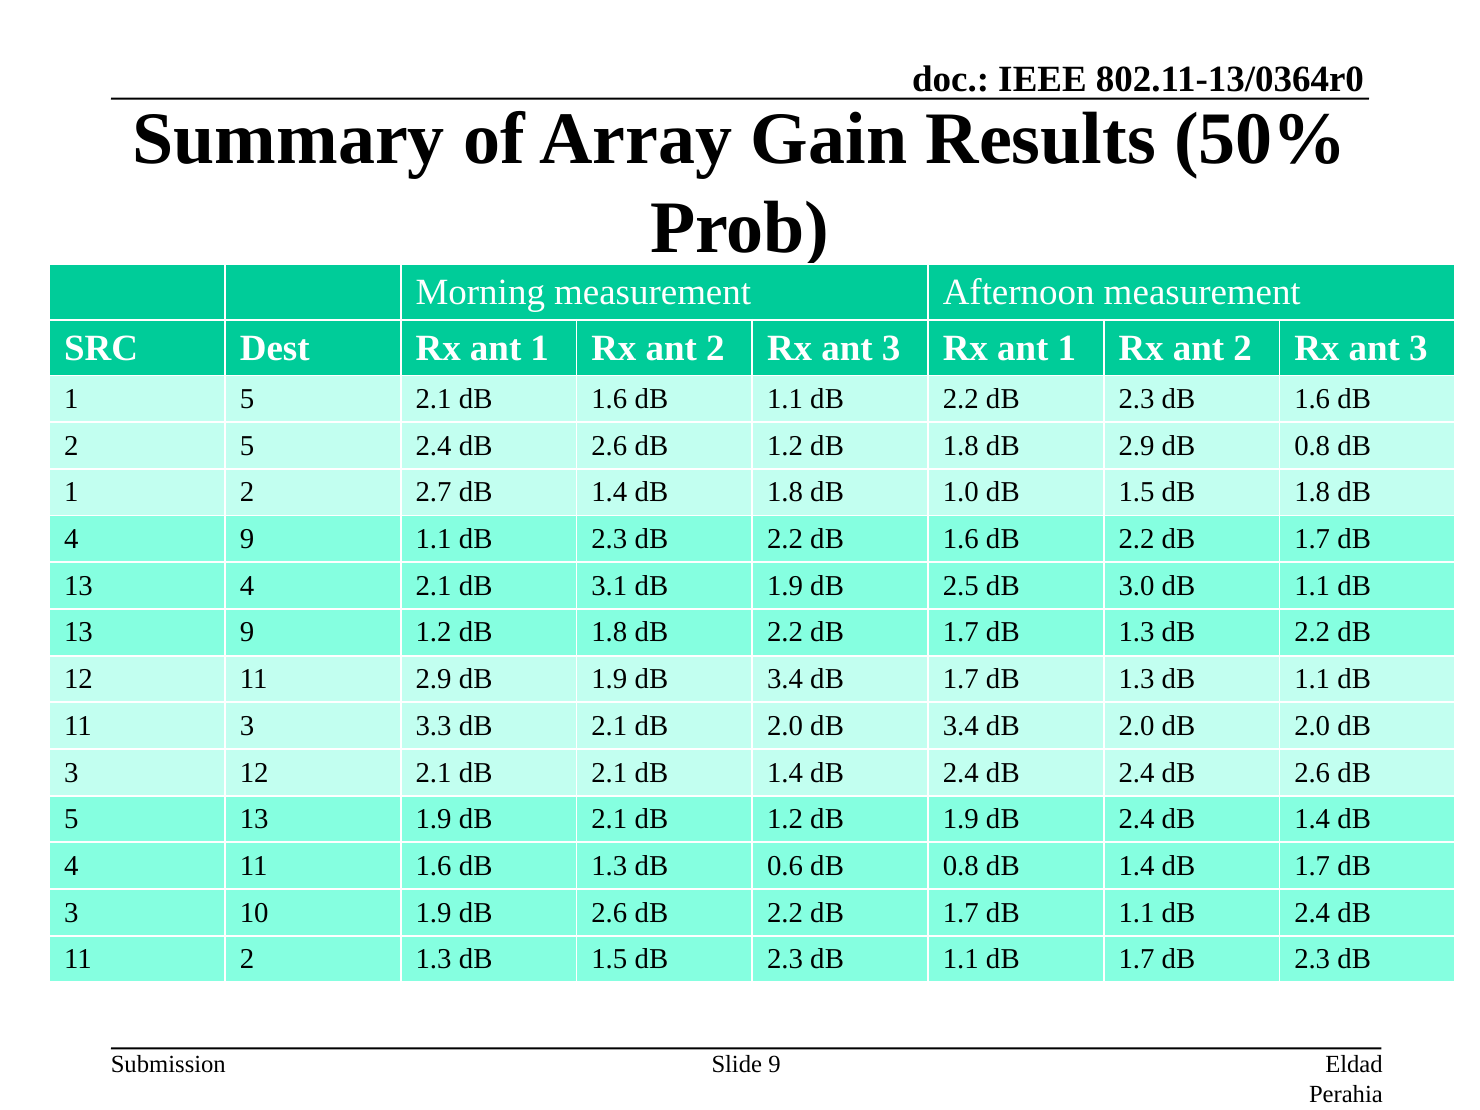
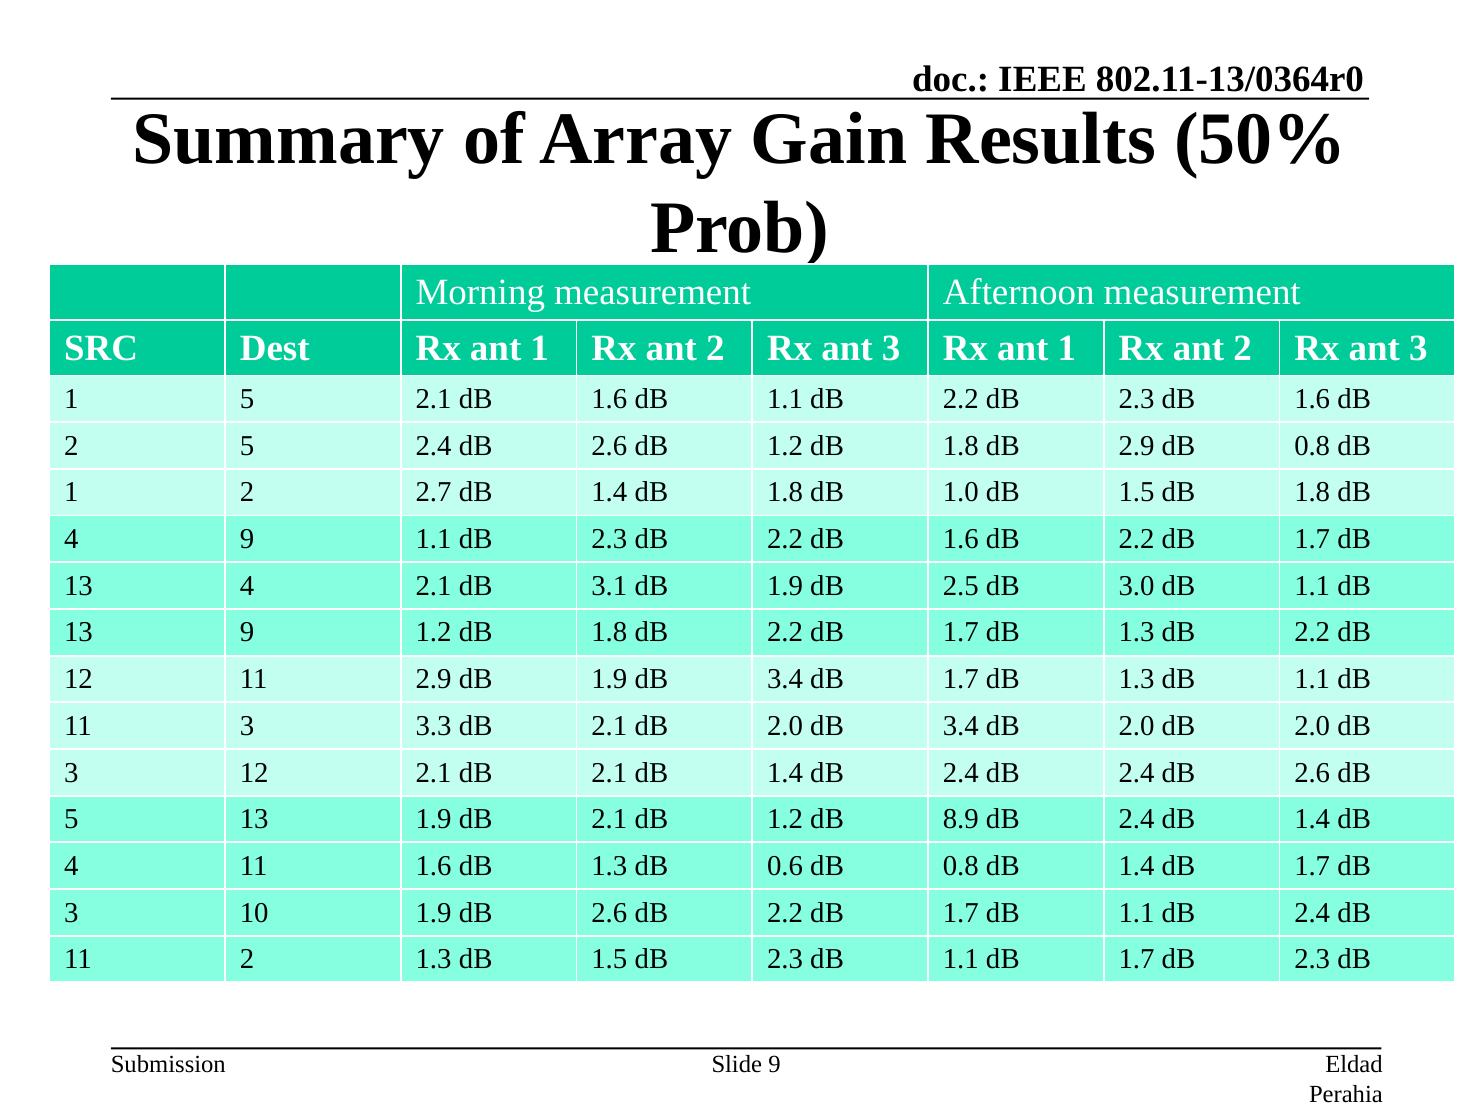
1.2 dB 1.9: 1.9 -> 8.9
